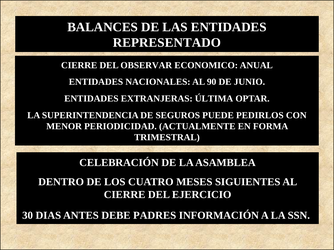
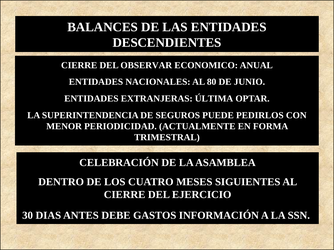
REPRESENTADO: REPRESENTADO -> DESCENDIENTES
90: 90 -> 80
PADRES: PADRES -> GASTOS
